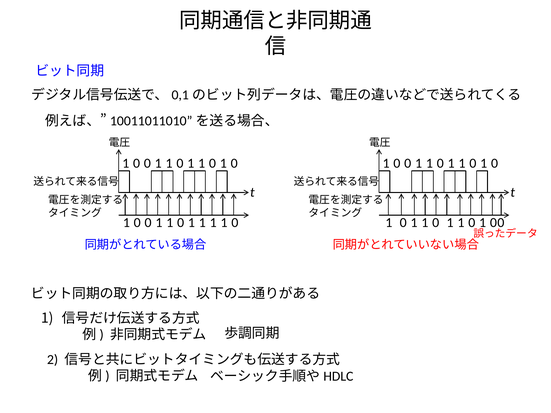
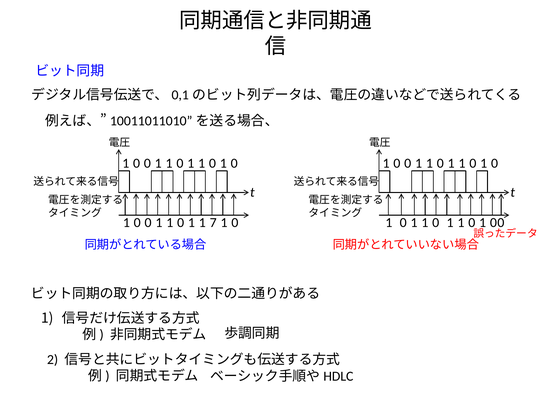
0 1 1 1: 1 -> 7
